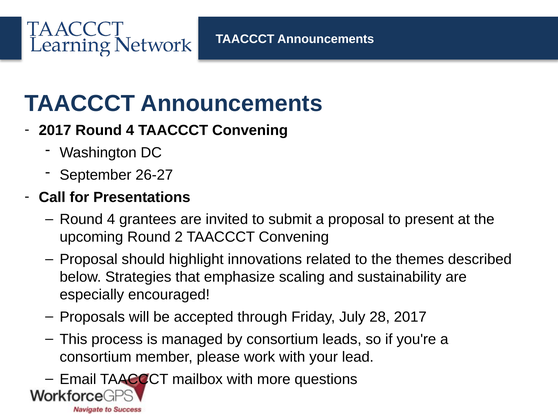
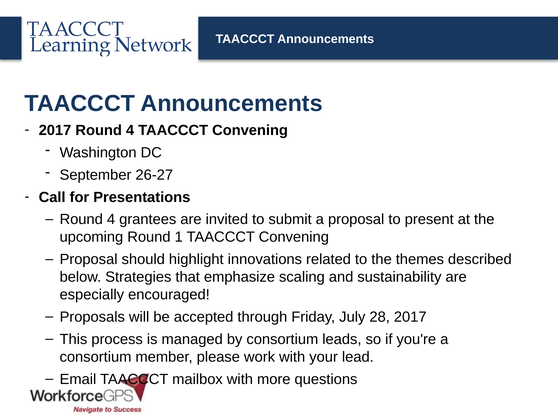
2: 2 -> 1
